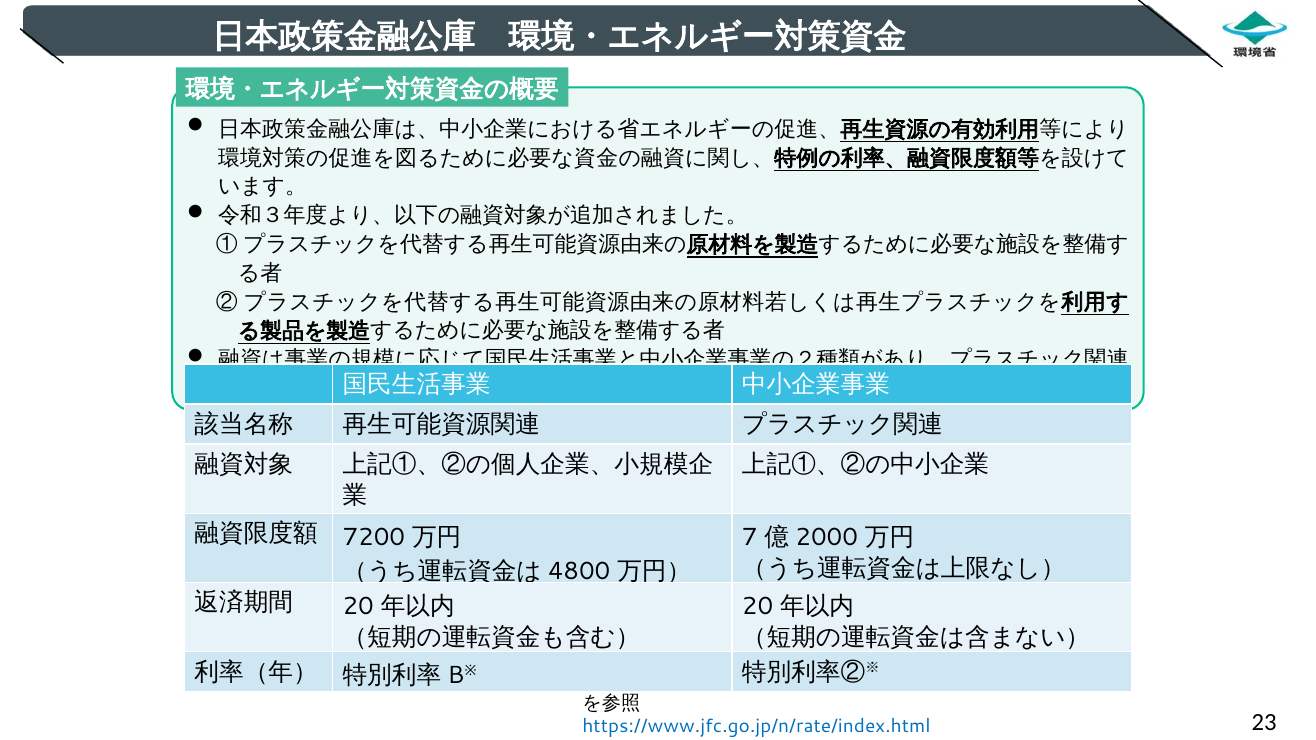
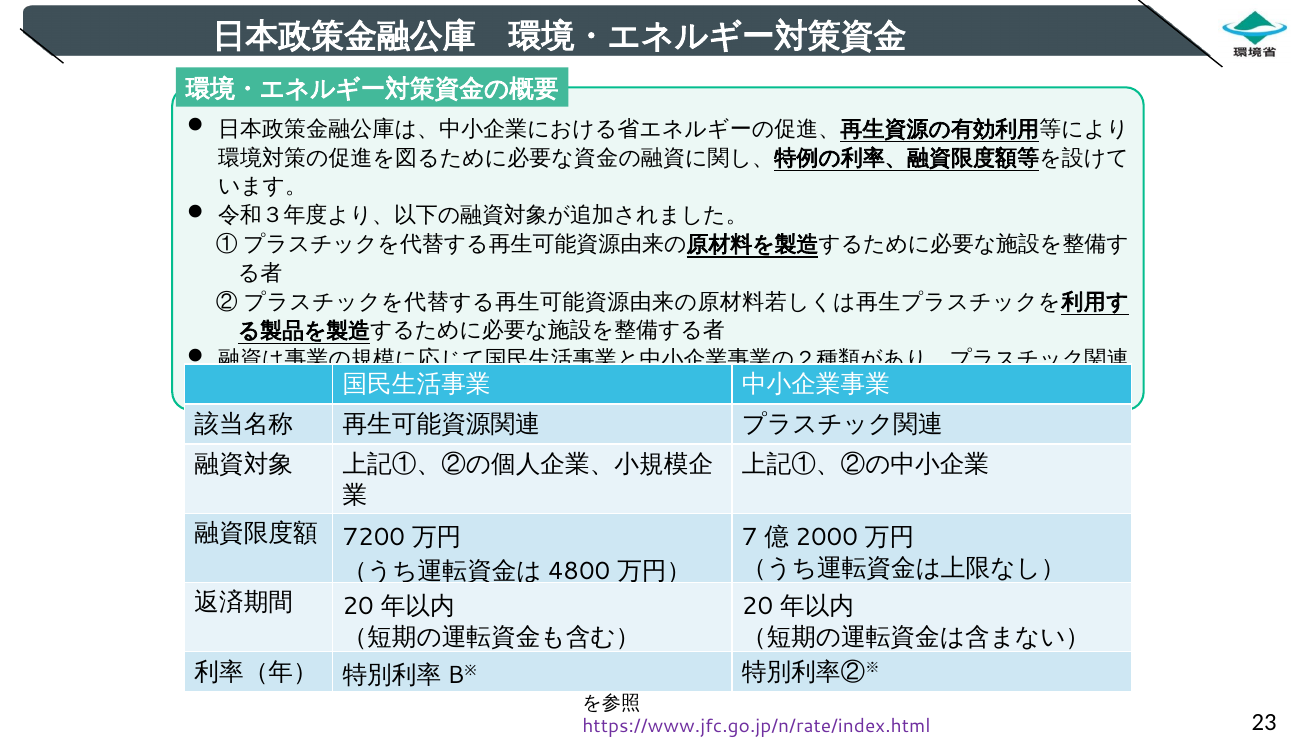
https://www.jfc.go.jp/n/rate/index.html colour: blue -> purple
